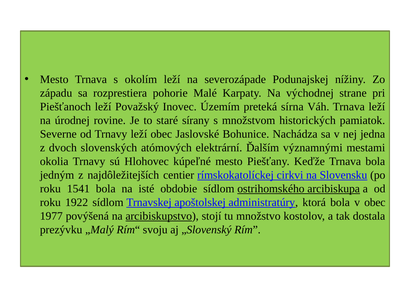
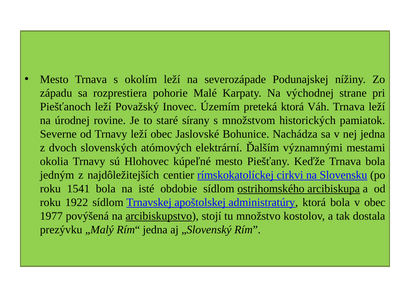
preteká sírna: sírna -> ktorá
Rím“ svoju: svoju -> jedna
